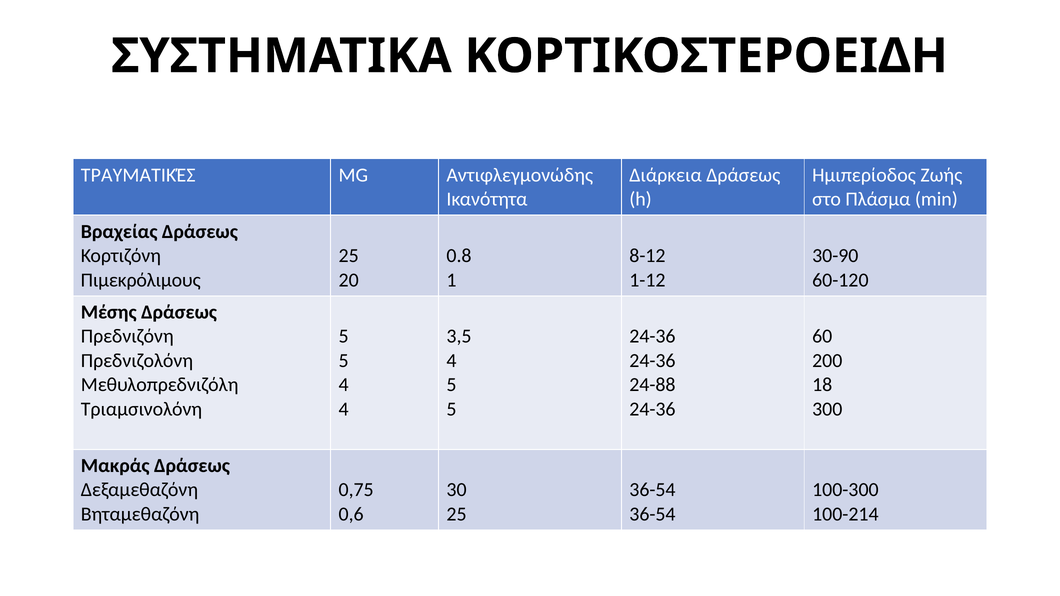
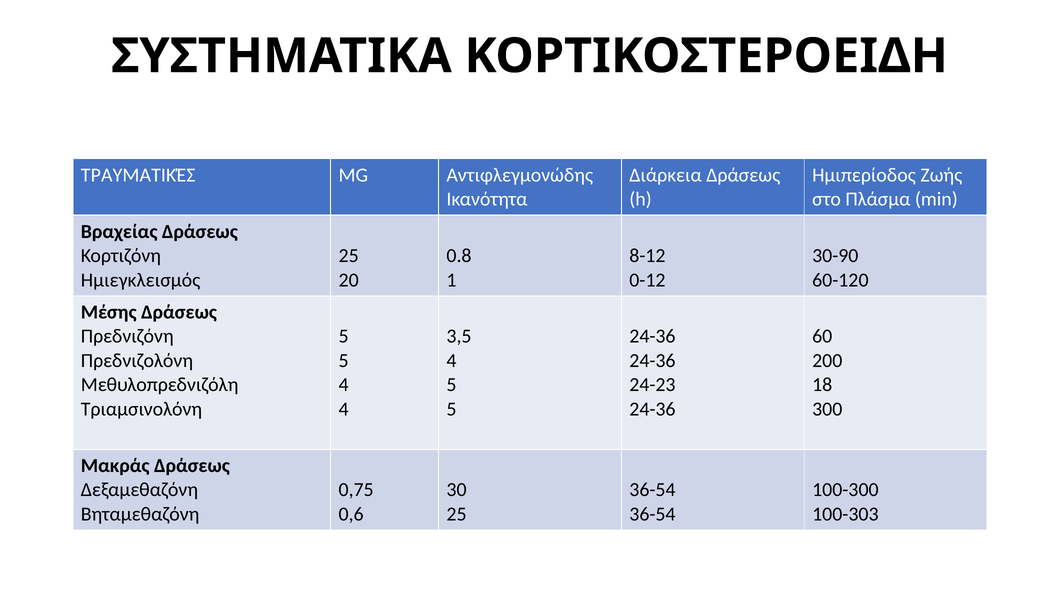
Πιμεκρόλιμους: Πιμεκρόλιμους -> Ημιεγκλεισμός
1-12: 1-12 -> 0-12
24-88: 24-88 -> 24-23
100-214: 100-214 -> 100-303
